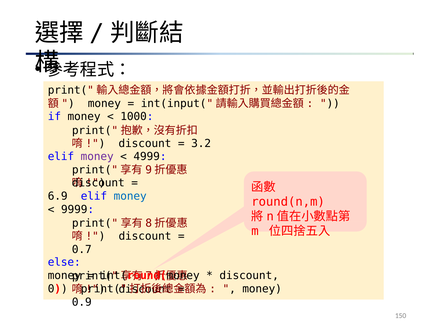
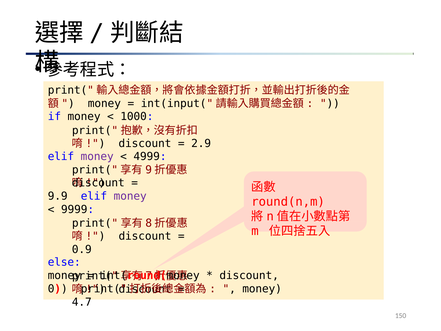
3.2: 3.2 -> 2.9
6.9: 6.9 -> 9.9
money at (130, 196) colour: blue -> purple
0.7: 0.7 -> 0.9
0.9: 0.9 -> 4.7
